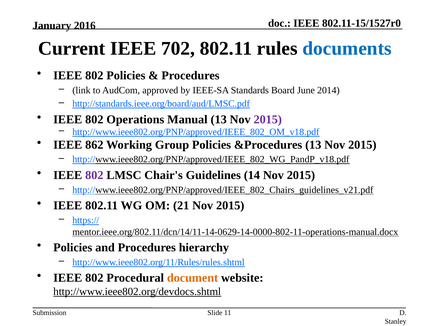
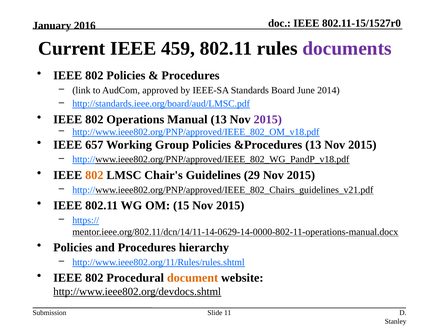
702: 702 -> 459
documents colour: blue -> purple
862: 862 -> 657
802 at (94, 175) colour: purple -> orange
14: 14 -> 29
21: 21 -> 15
